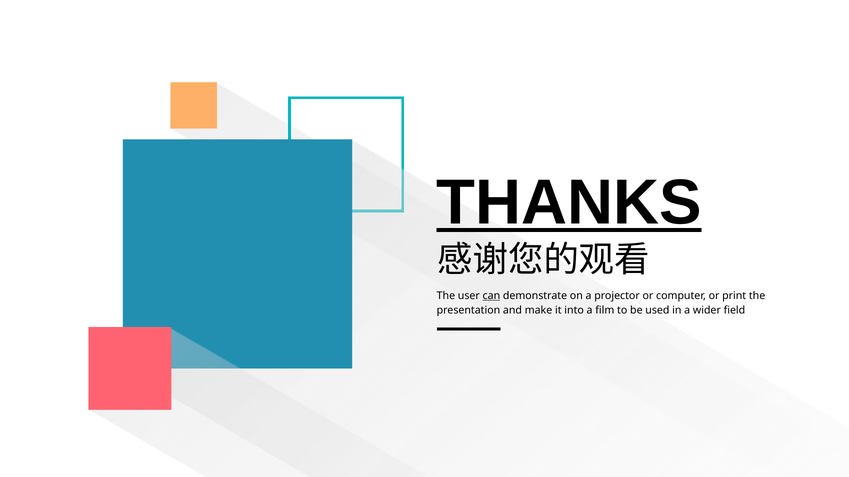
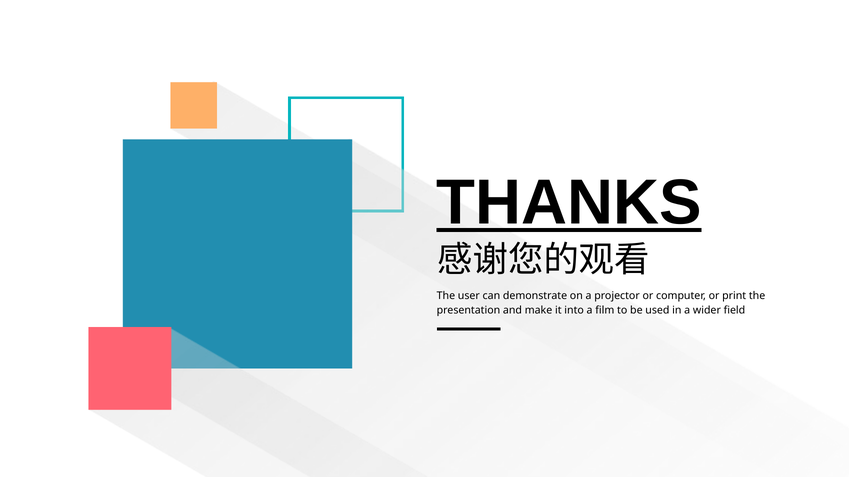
can underline: present -> none
